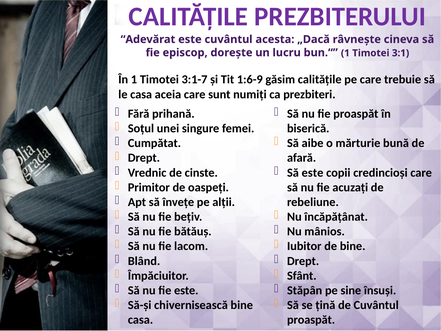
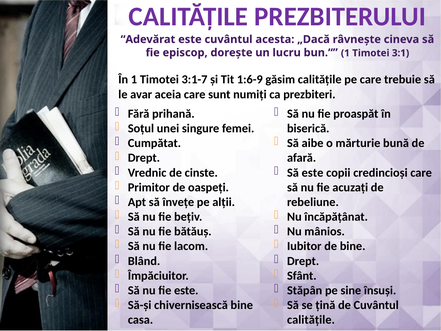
le casa: casa -> avar
proaspăt at (311, 320): proaspăt -> calitățile
